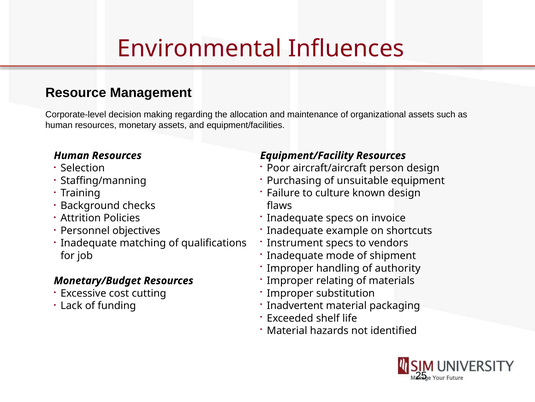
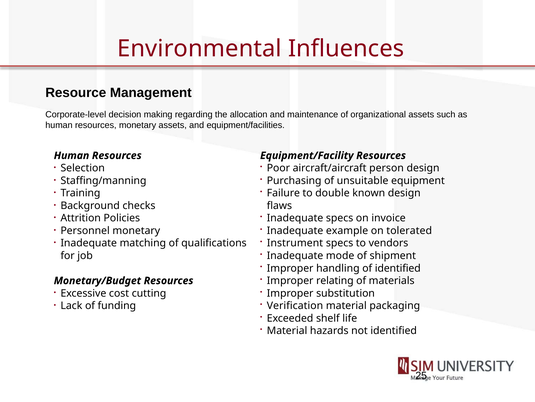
culture: culture -> double
Personnel objectives: objectives -> monetary
shortcuts: shortcuts -> tolerated
of authority: authority -> identified
Inadvertent: Inadvertent -> Verification
